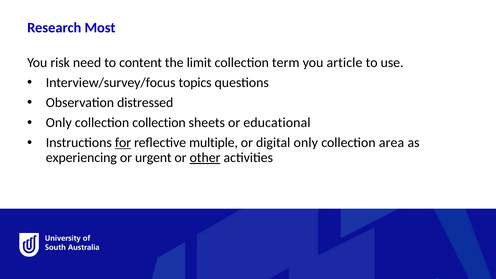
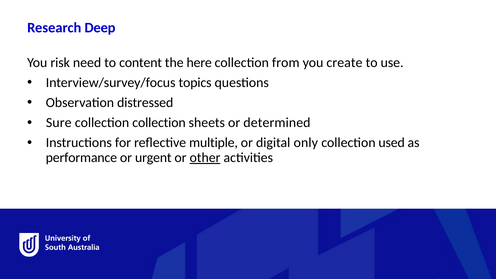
Most: Most -> Deep
limit: limit -> here
term: term -> from
article: article -> create
Only at (59, 123): Only -> Sure
educational: educational -> determined
for underline: present -> none
area: area -> used
experiencing: experiencing -> performance
